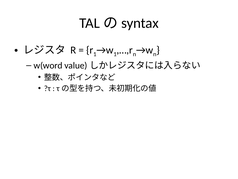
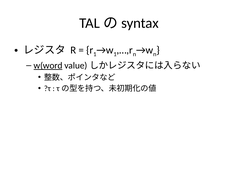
w(word underline: none -> present
